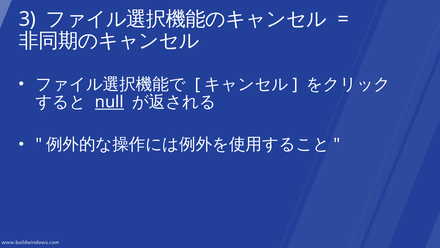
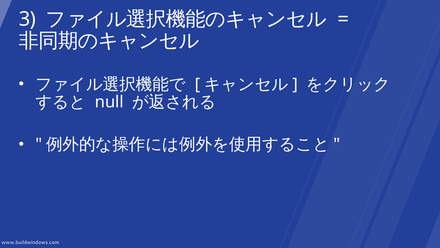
null underline: present -> none
